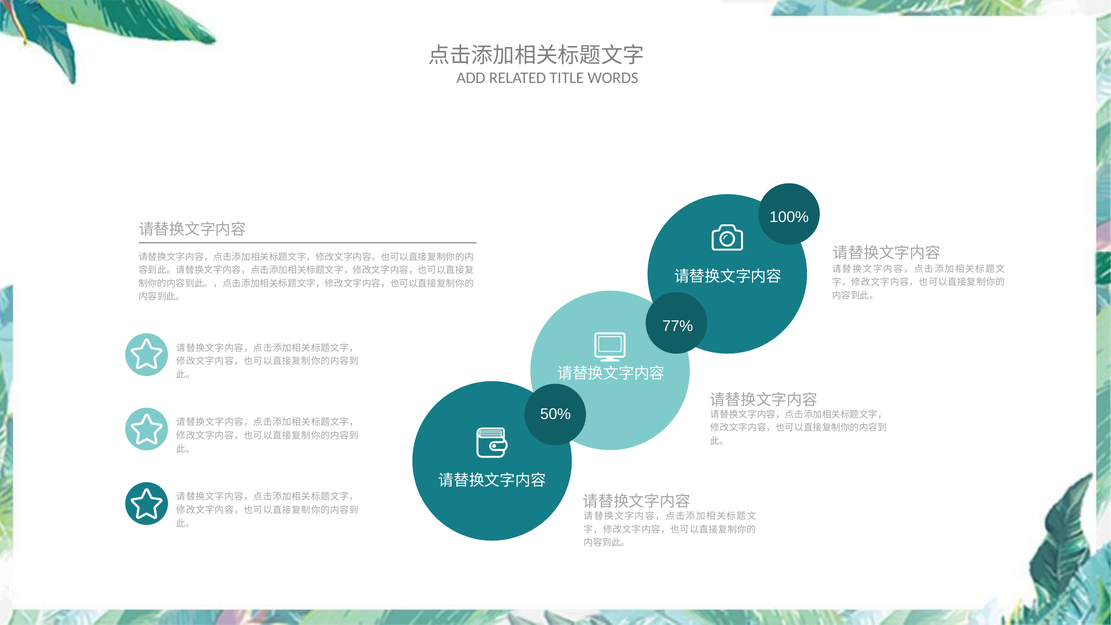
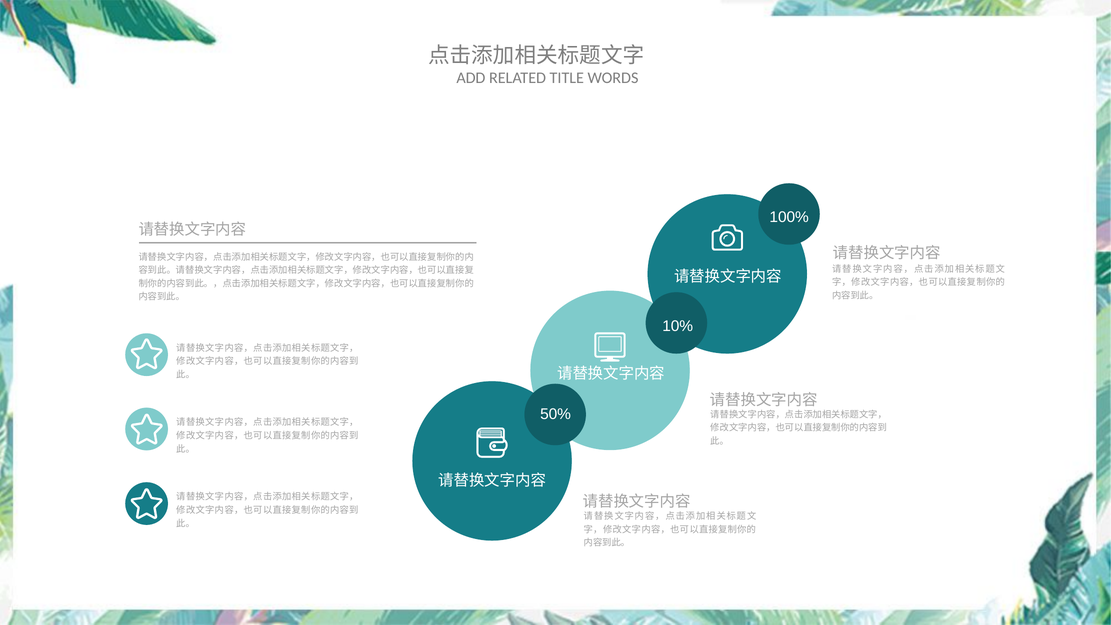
77%: 77% -> 10%
